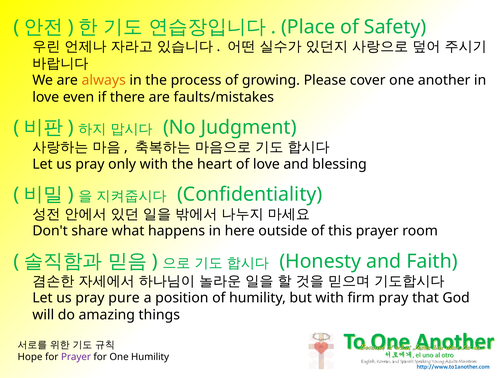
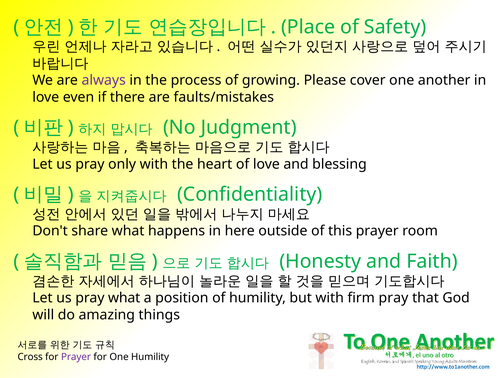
always colour: orange -> purple
pray pure: pure -> what
Hope: Hope -> Cross
